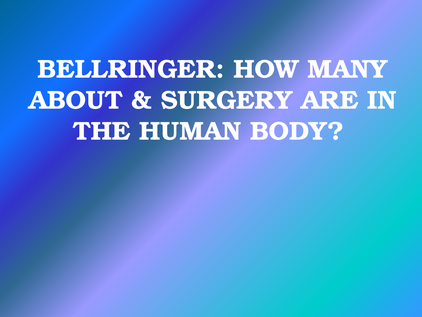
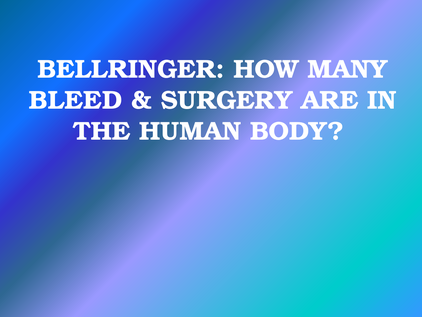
ABOUT: ABOUT -> BLEED
